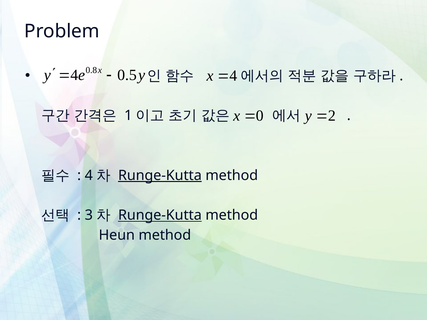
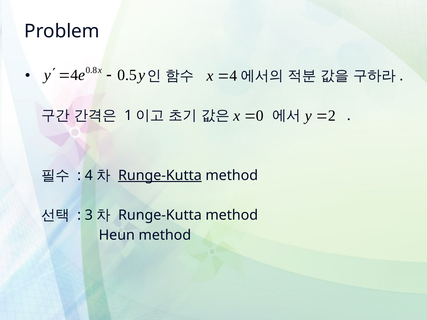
Runge-Kutta at (160, 215) underline: present -> none
